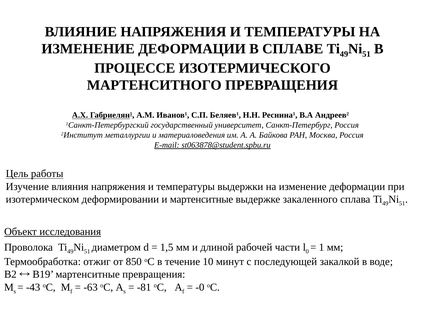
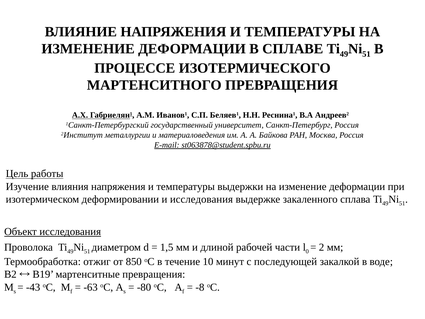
и мартенситные: мартенситные -> исследования
1: 1 -> 2
-81: -81 -> -80
-0: -0 -> -8
